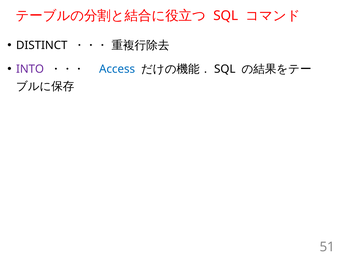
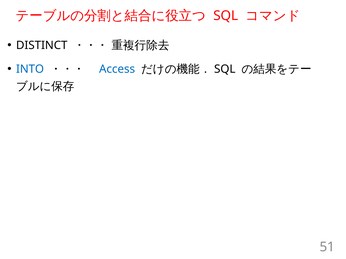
INTO colour: purple -> blue
